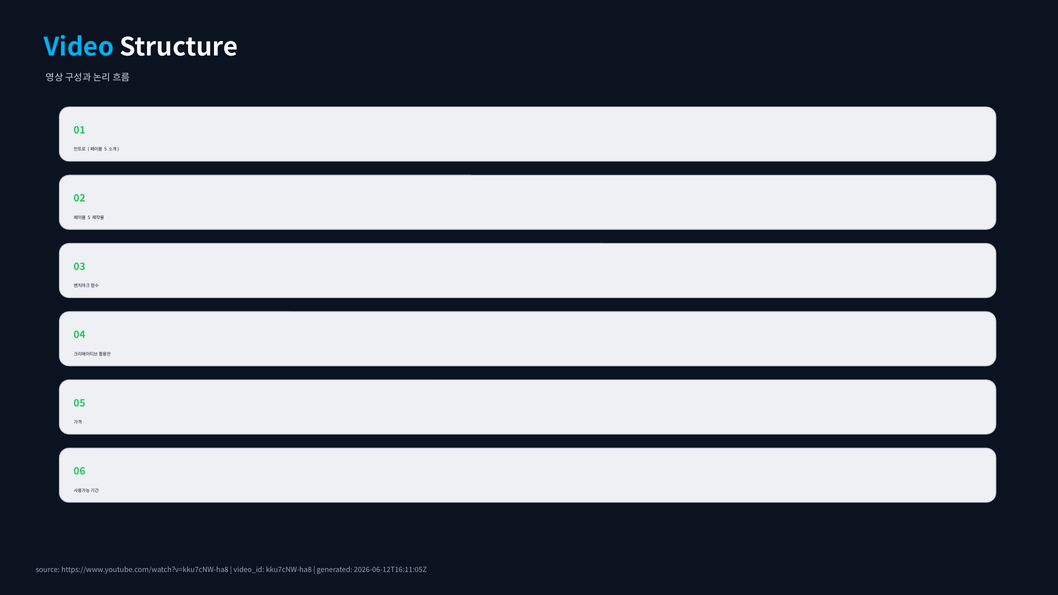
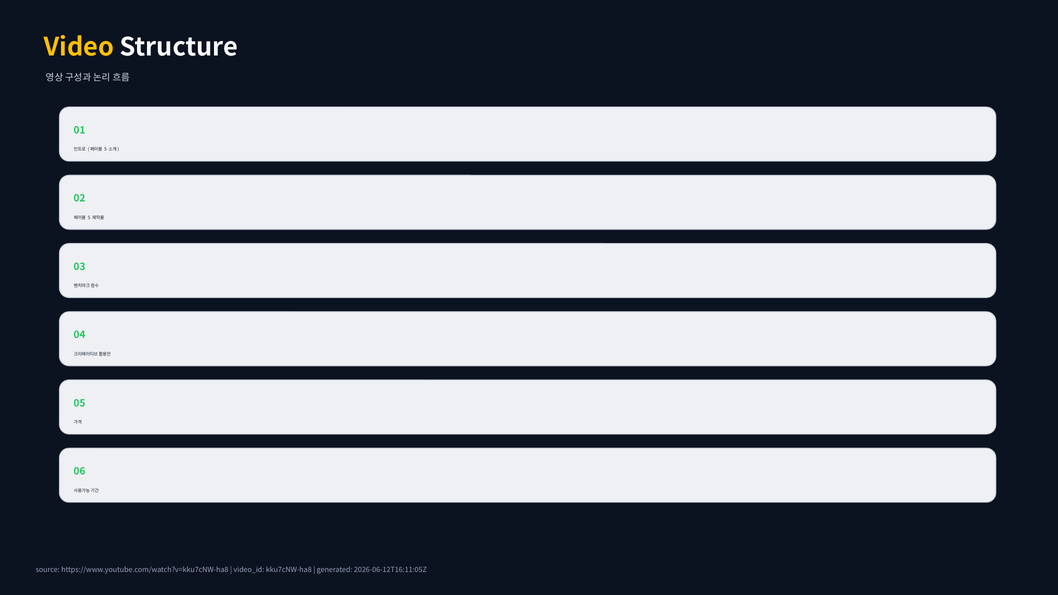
Video colour: light blue -> yellow
